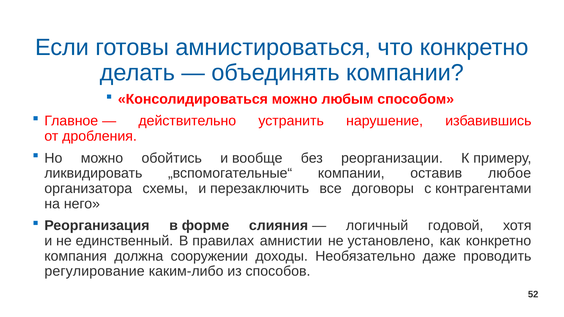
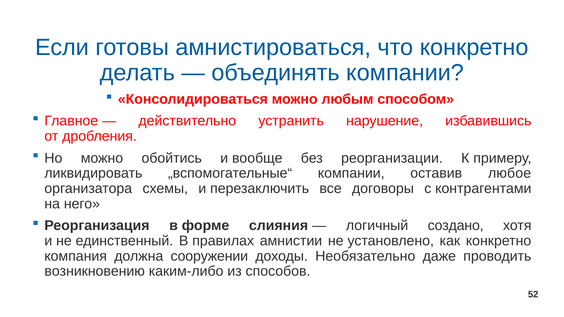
годовой: годовой -> создано
регулирование: регулирование -> возникновению
